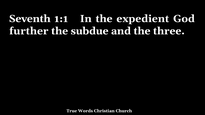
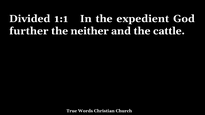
Seventh: Seventh -> Divided
subdue: subdue -> neither
three: three -> cattle
